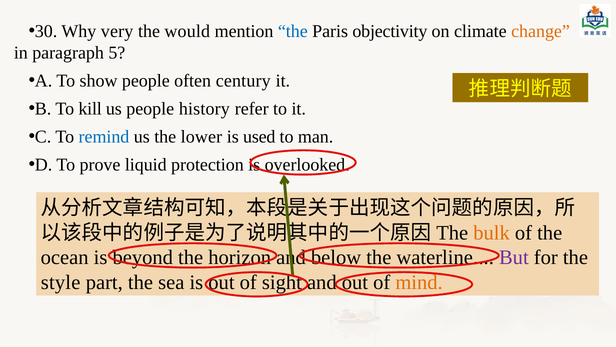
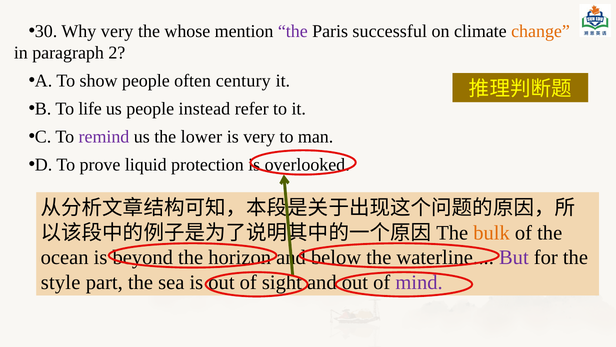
would: would -> whose
the at (293, 31) colour: blue -> purple
objectivity: objectivity -> successful
5: 5 -> 2
kill: kill -> life
history: history -> instead
remind colour: blue -> purple
is used: used -> very
mind colour: orange -> purple
